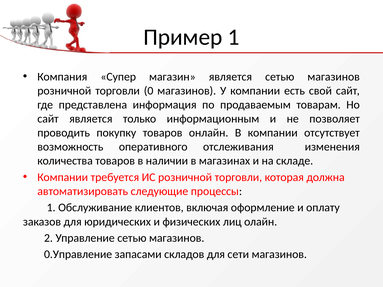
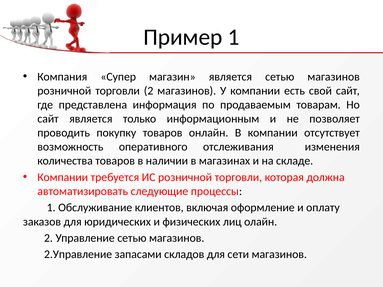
торговли 0: 0 -> 2
0.Управление: 0.Управление -> 2.Управление
